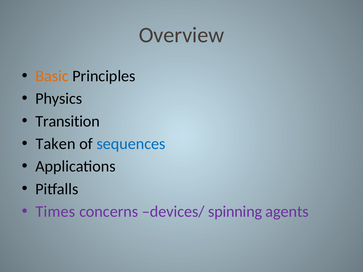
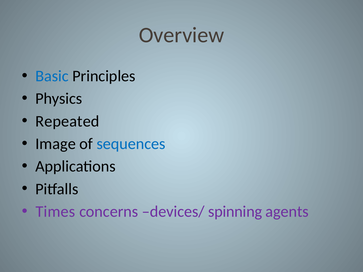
Basic colour: orange -> blue
Transition: Transition -> Repeated
Taken: Taken -> Image
